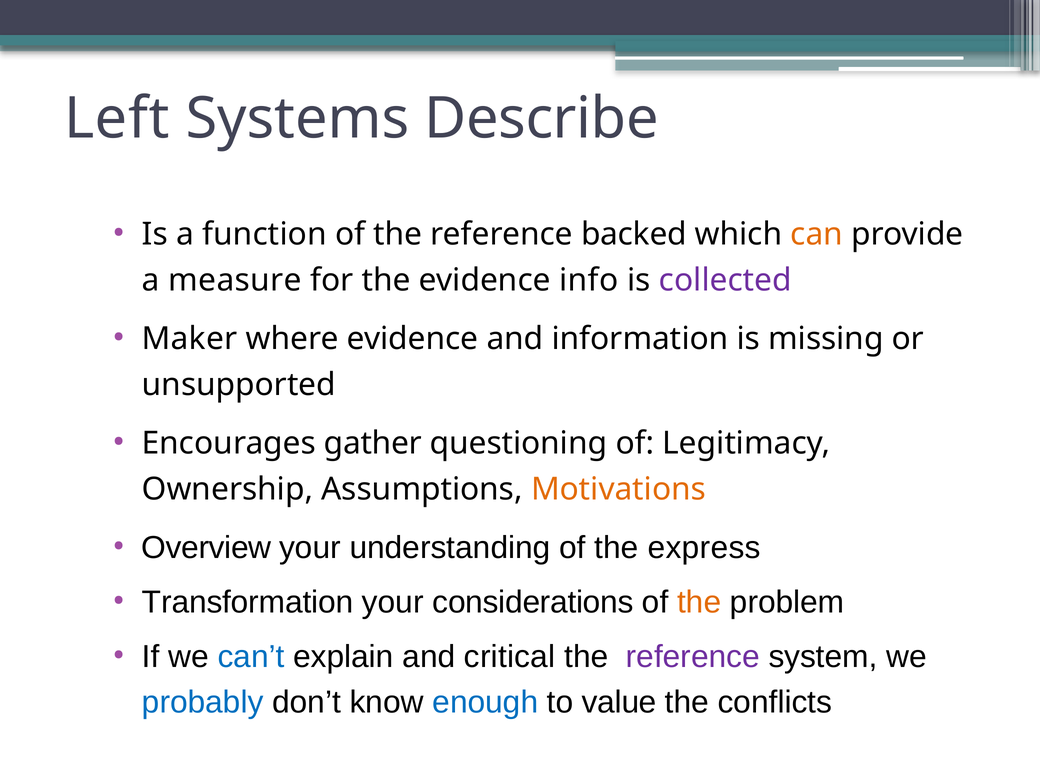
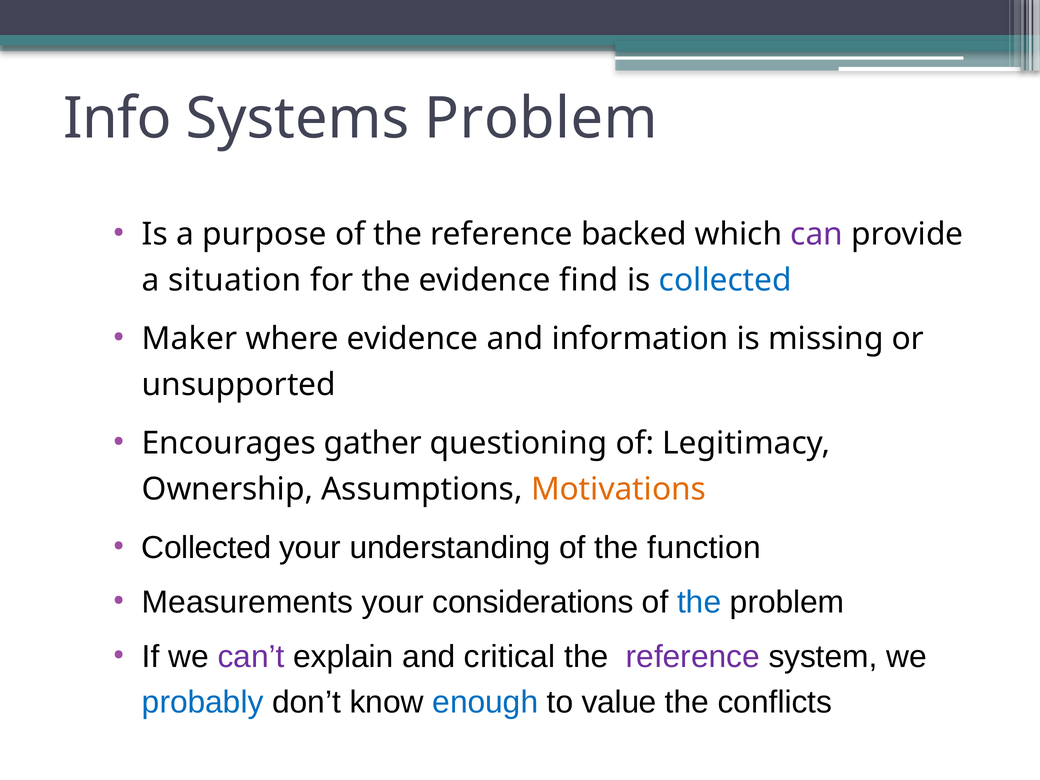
Left: Left -> Info
Systems Describe: Describe -> Problem
function: function -> purpose
can colour: orange -> purple
measure: measure -> situation
info: info -> find
collected at (725, 280) colour: purple -> blue
Overview at (206, 548): Overview -> Collected
express: express -> function
Transformation: Transformation -> Measurements
the at (699, 602) colour: orange -> blue
can’t colour: blue -> purple
